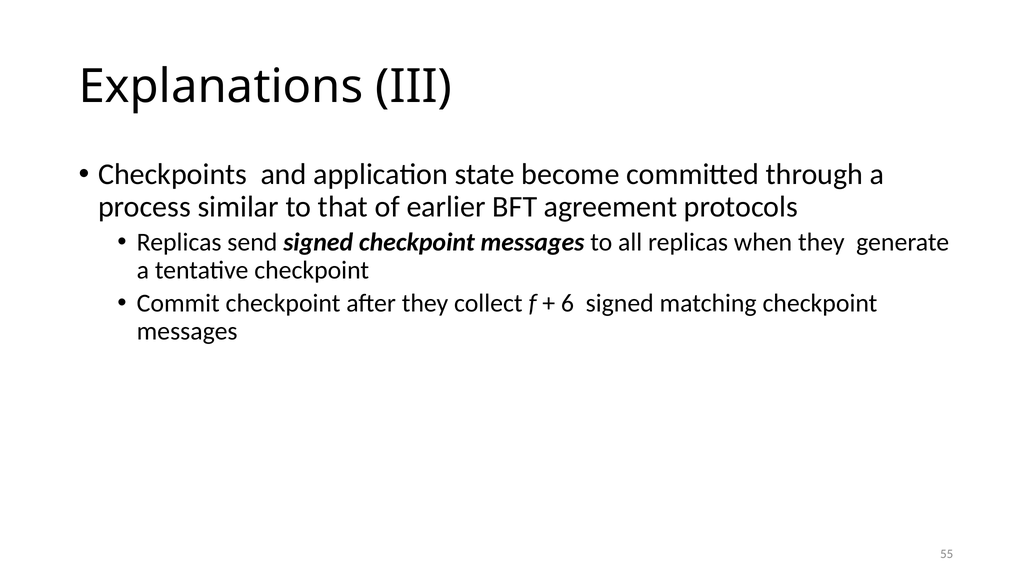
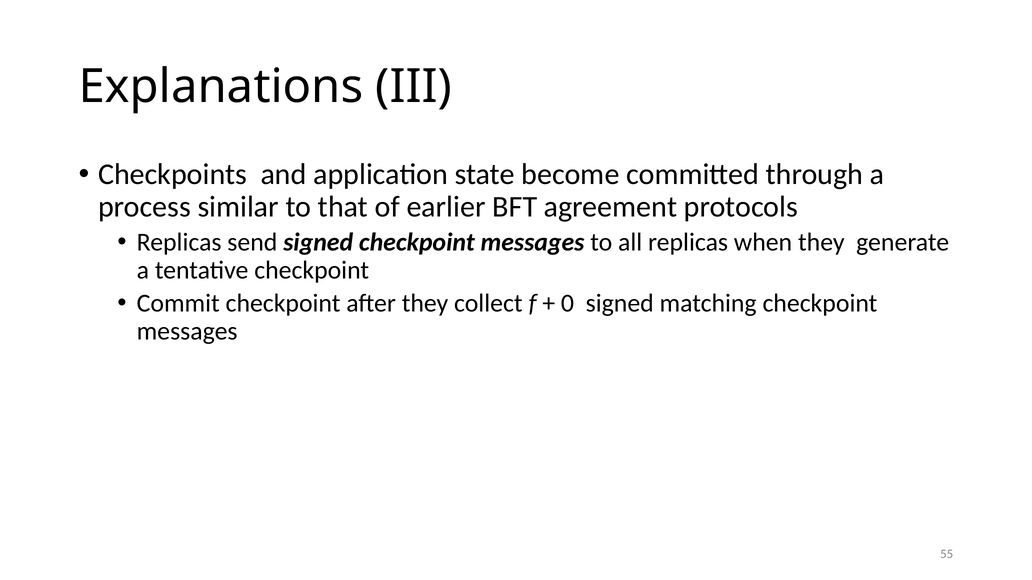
6: 6 -> 0
